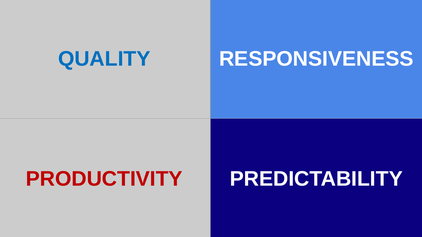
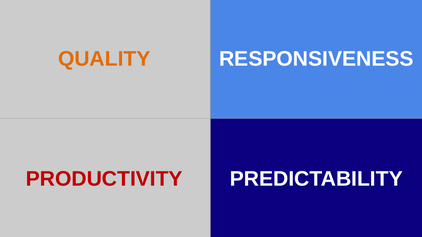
QUALITY colour: blue -> orange
